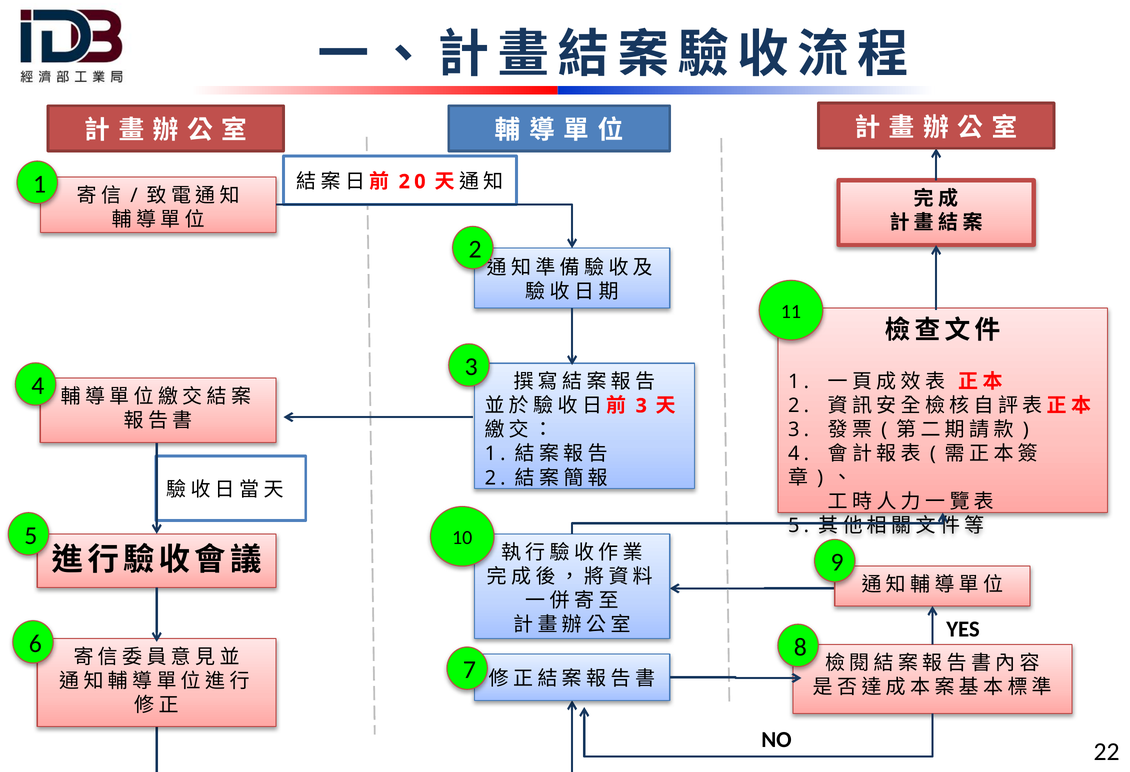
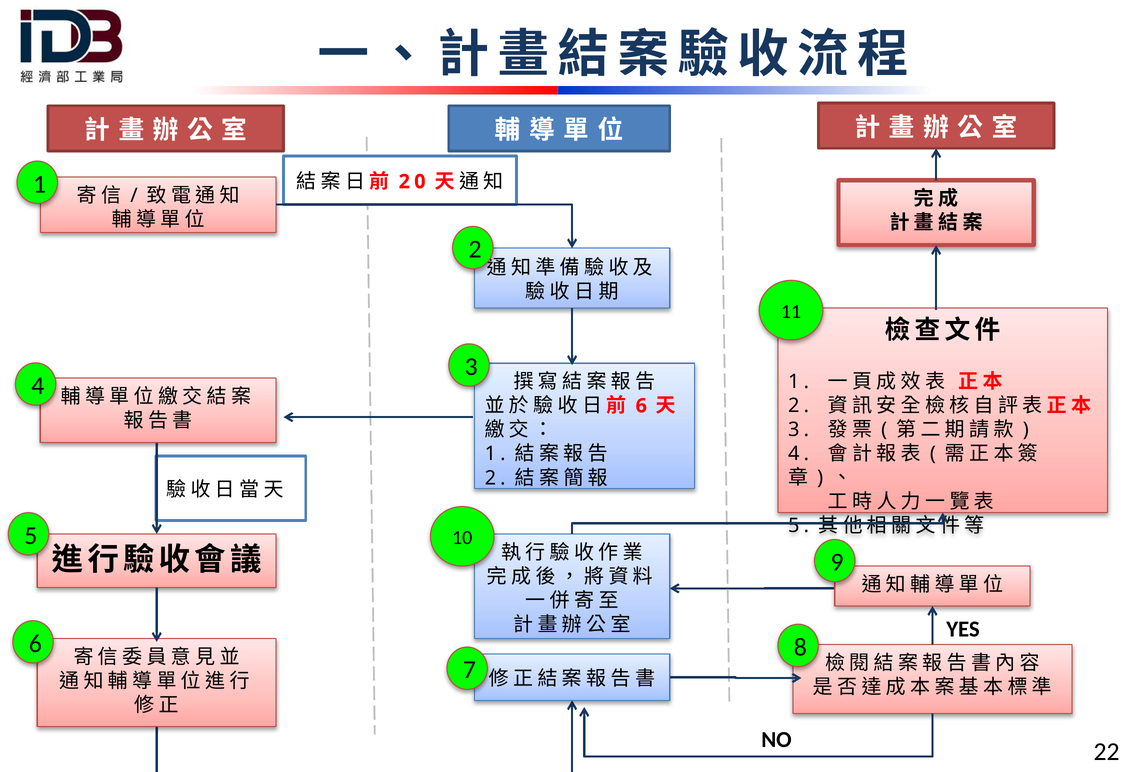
3 at (641, 406): 3 -> 6
